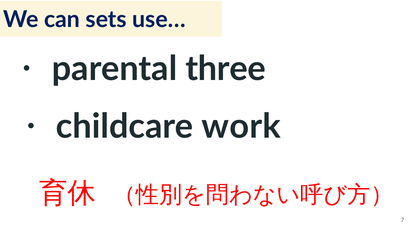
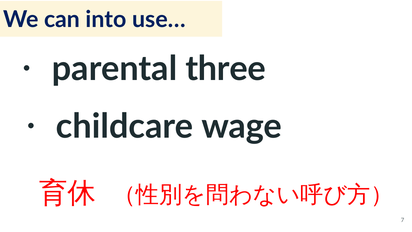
sets: sets -> into
work: work -> wage
